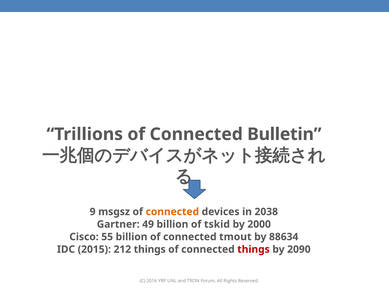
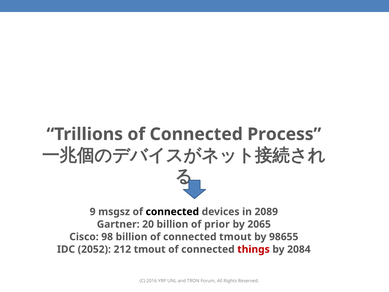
Bulletin: Bulletin -> Process
connected at (172, 212) colour: orange -> black
2038: 2038 -> 2089
49: 49 -> 20
tskid: tskid -> prior
2000: 2000 -> 2065
55: 55 -> 98
88634: 88634 -> 98655
2015: 2015 -> 2052
212 things: things -> tmout
2090: 2090 -> 2084
